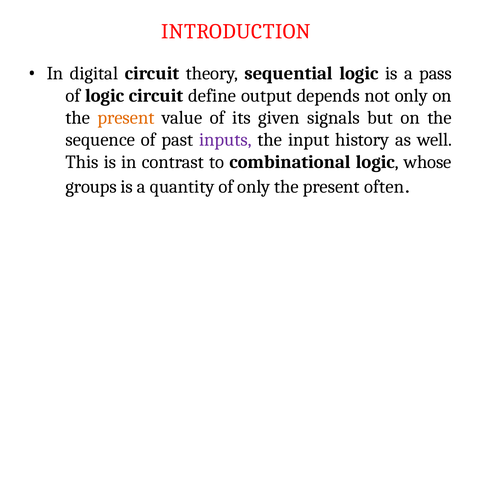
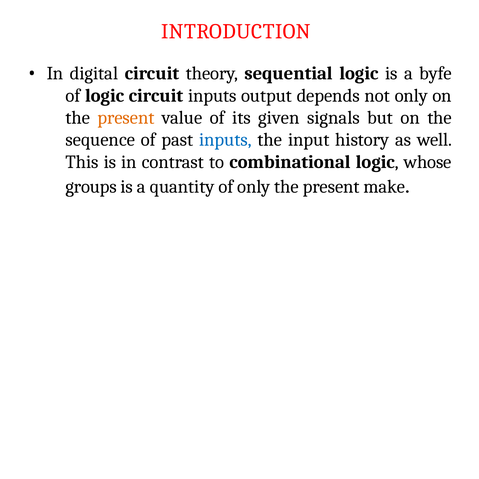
pass: pass -> byfe
circuit define: define -> inputs
inputs at (225, 140) colour: purple -> blue
often: often -> make
